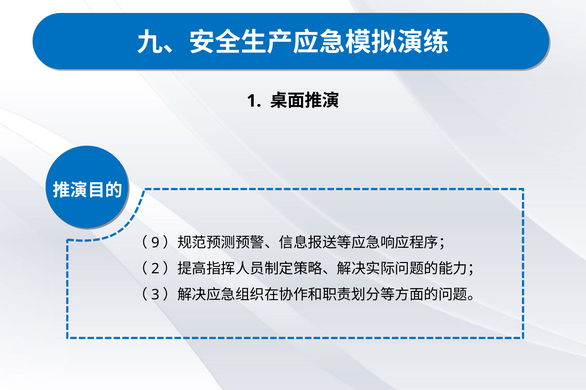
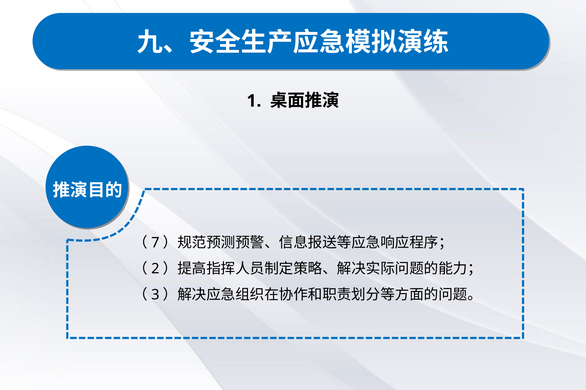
9: 9 -> 7
